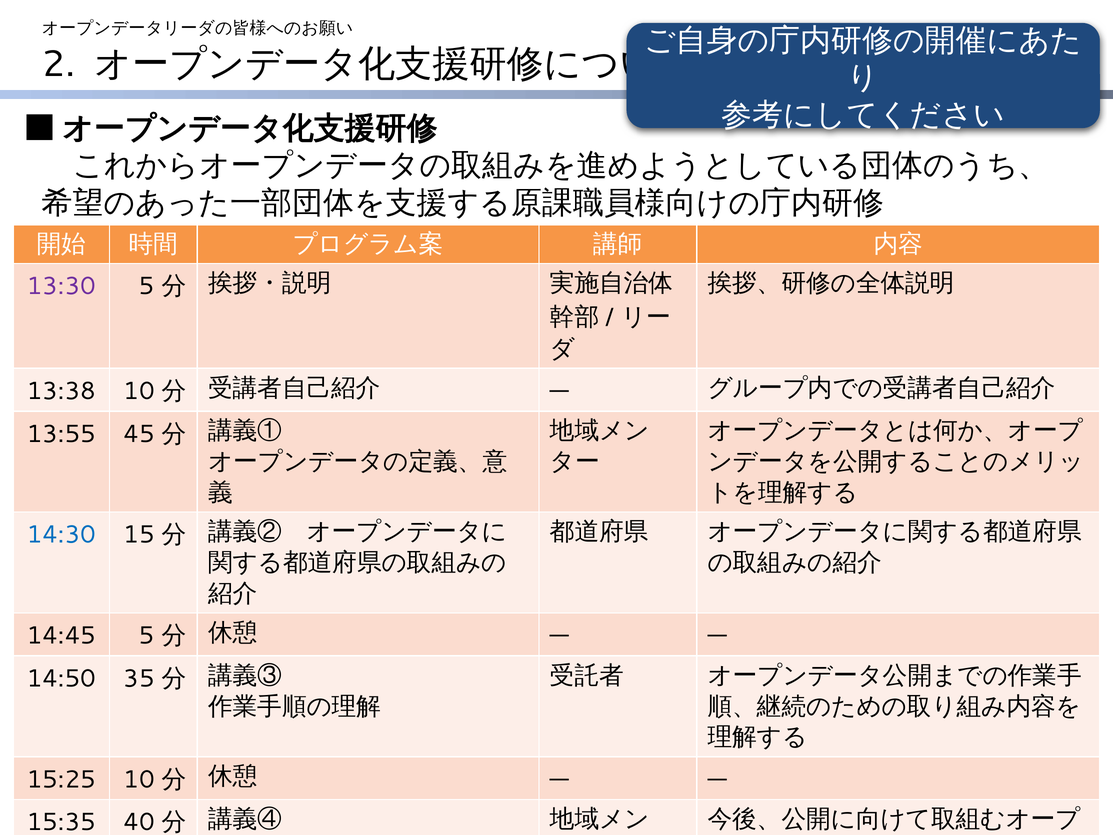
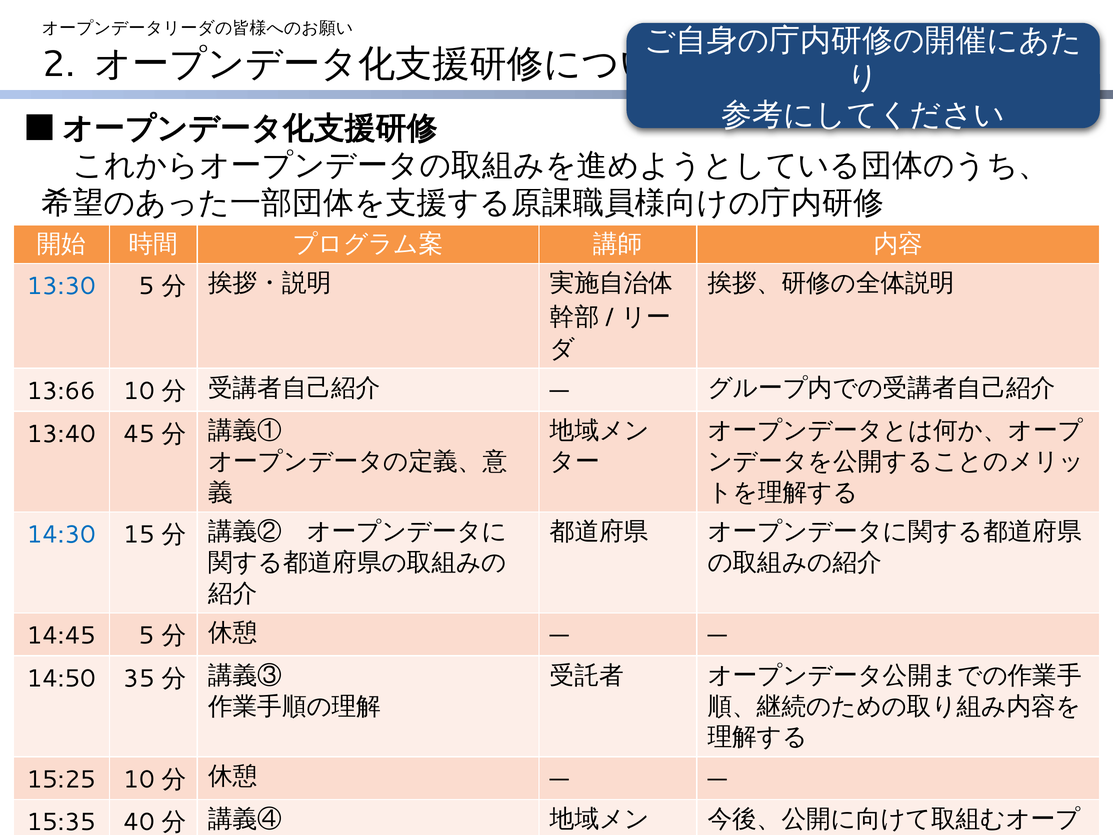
13:30 colour: purple -> blue
13:38: 13:38 -> 13:66
13:55: 13:55 -> 13:40
